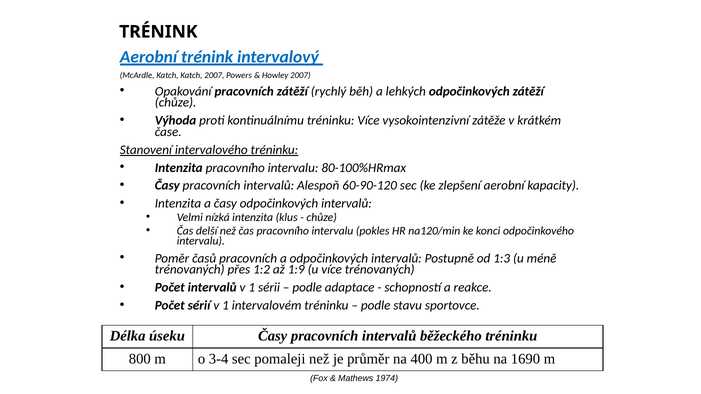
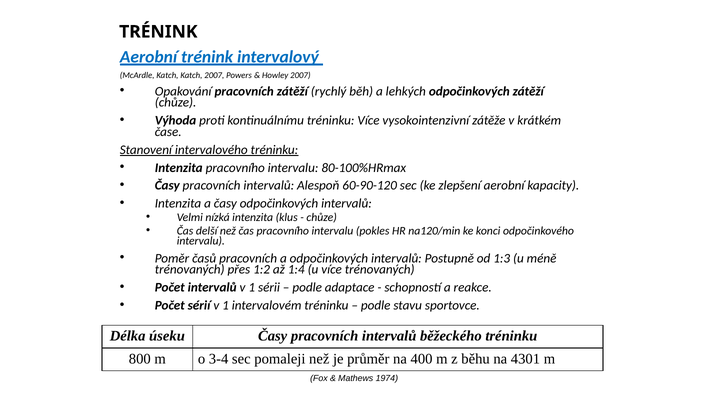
1:9: 1:9 -> 1:4
1690: 1690 -> 4301
